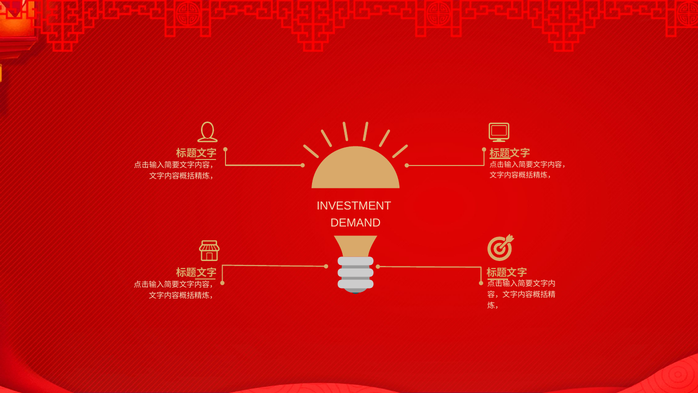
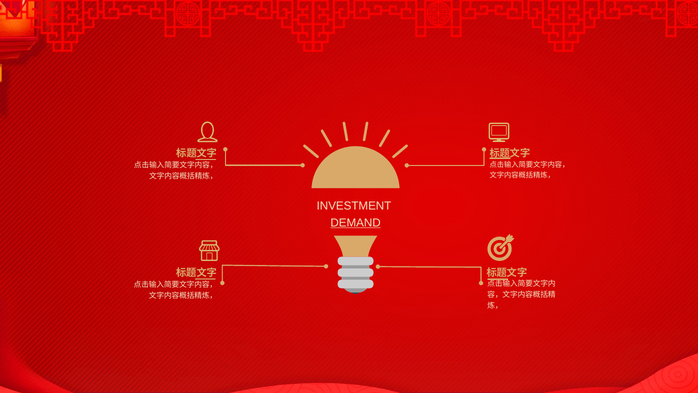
DEMAND underline: none -> present
